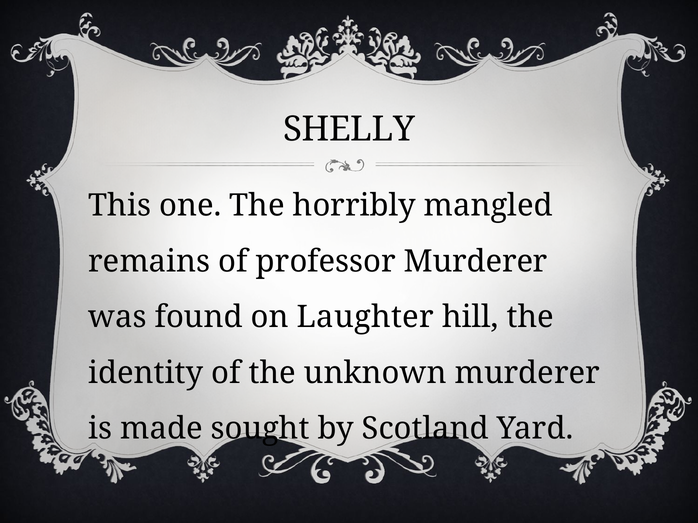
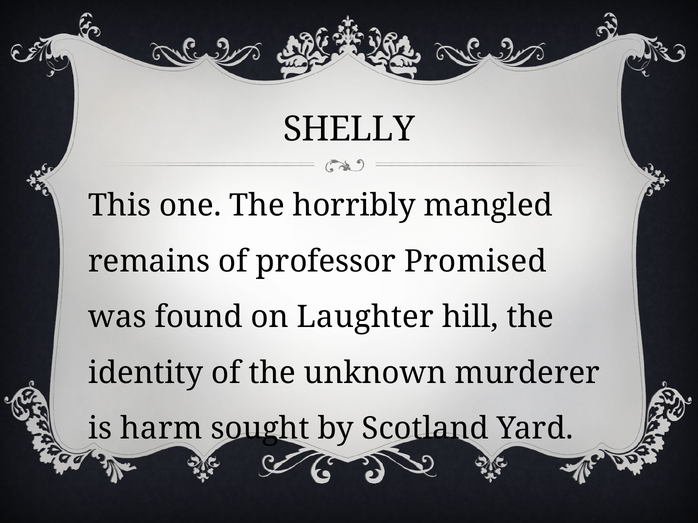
professor Murderer: Murderer -> Promised
made: made -> harm
